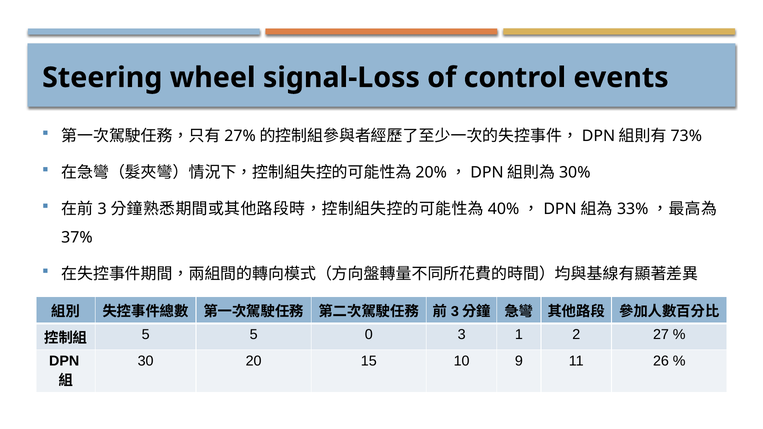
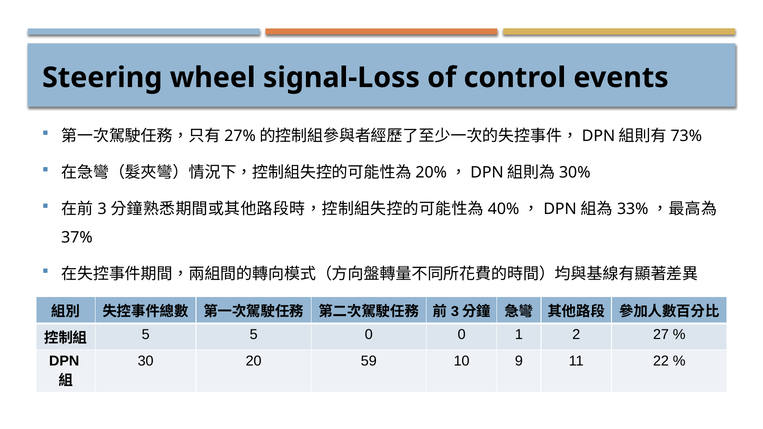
0 3: 3 -> 0
15: 15 -> 59
26: 26 -> 22
